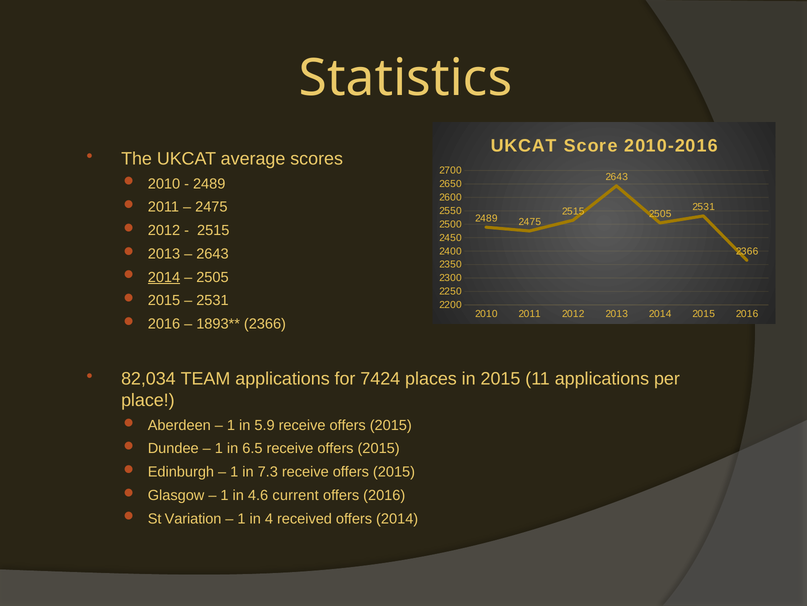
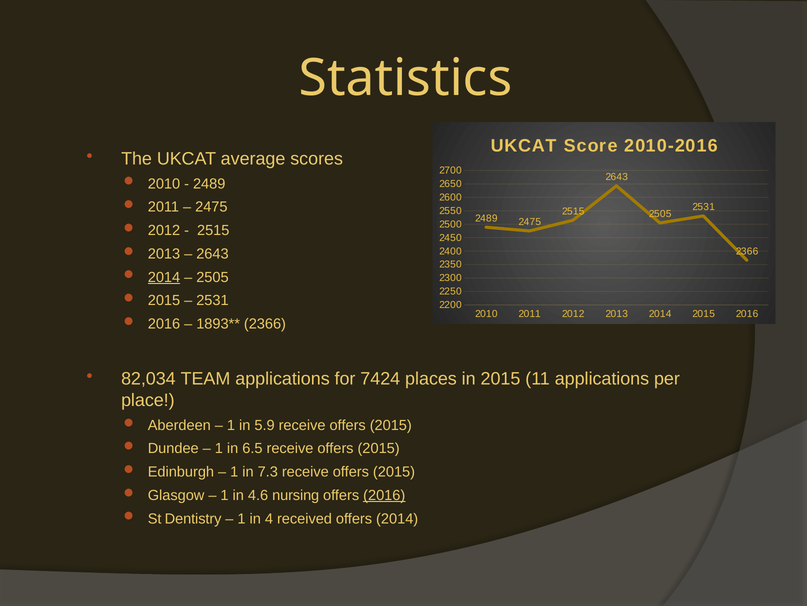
current: current -> nursing
2016 at (384, 495) underline: none -> present
Variation: Variation -> Dentistry
